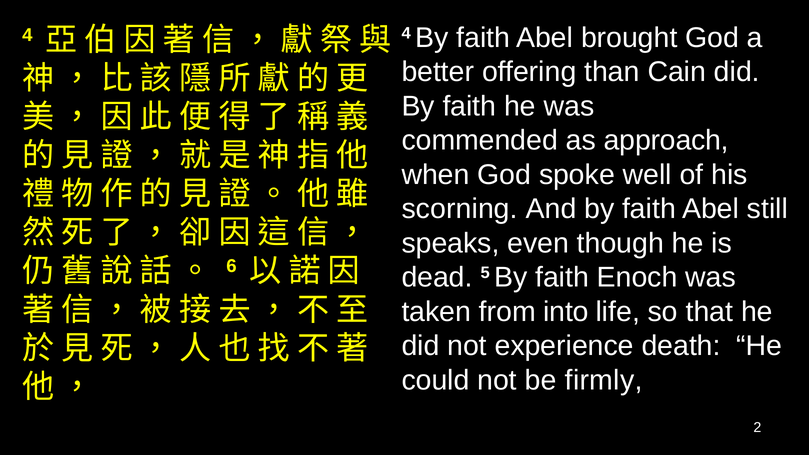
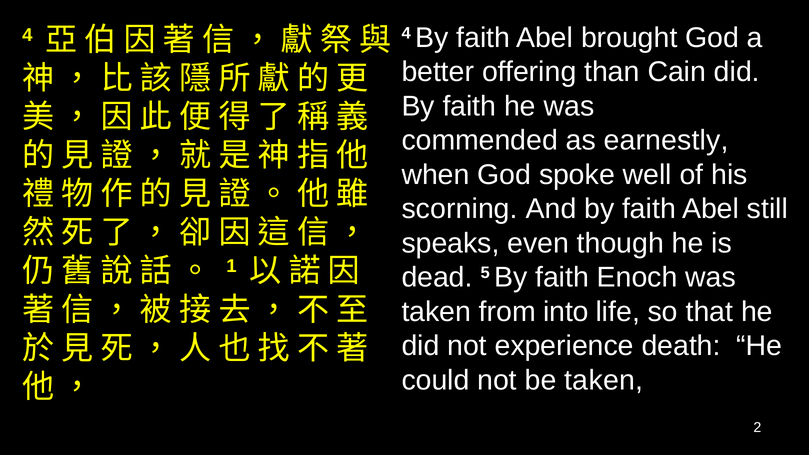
approach: approach -> earnestly
6: 6 -> 1
be firmly: firmly -> taken
